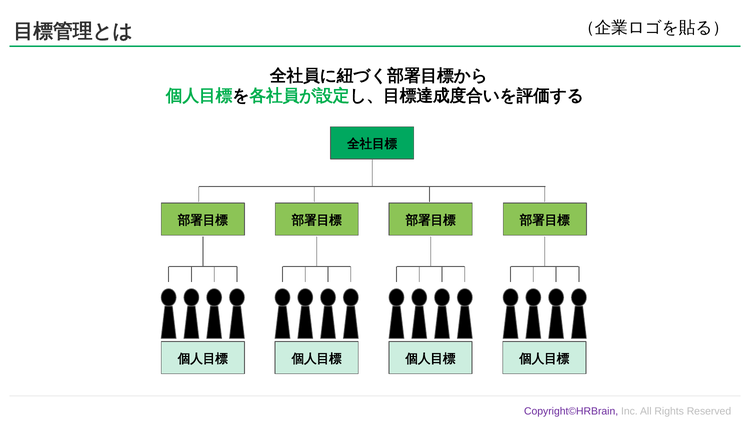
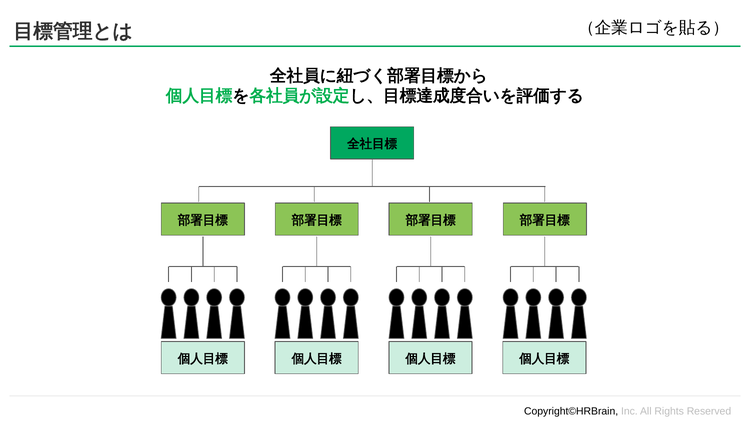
Copyright©HRBrain colour: purple -> black
